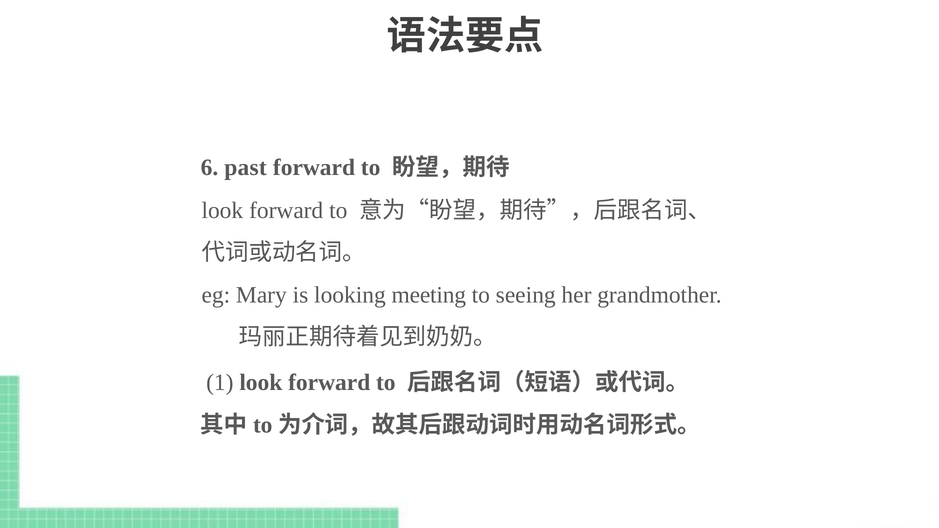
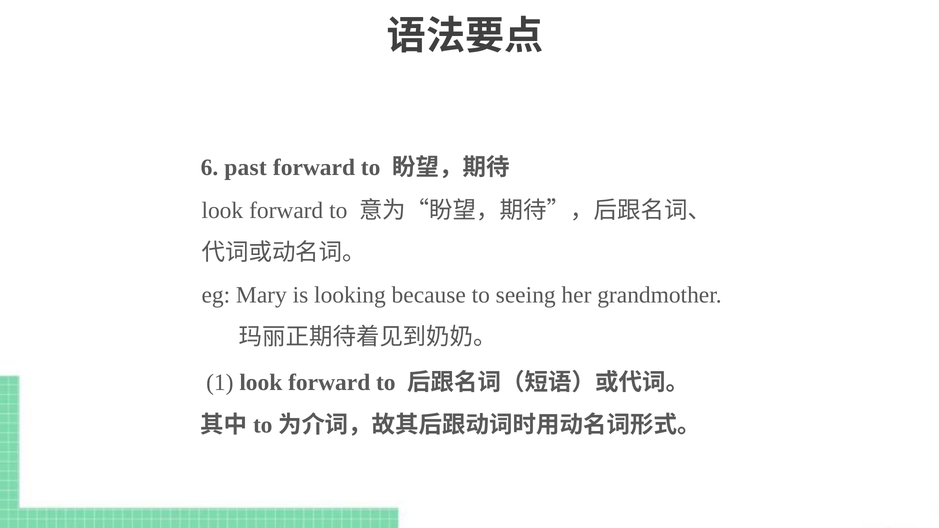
meeting: meeting -> because
